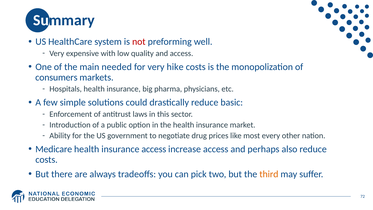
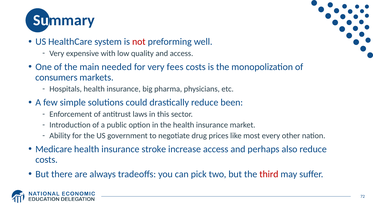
hike: hike -> fees
basic: basic -> been
insurance access: access -> stroke
third colour: orange -> red
